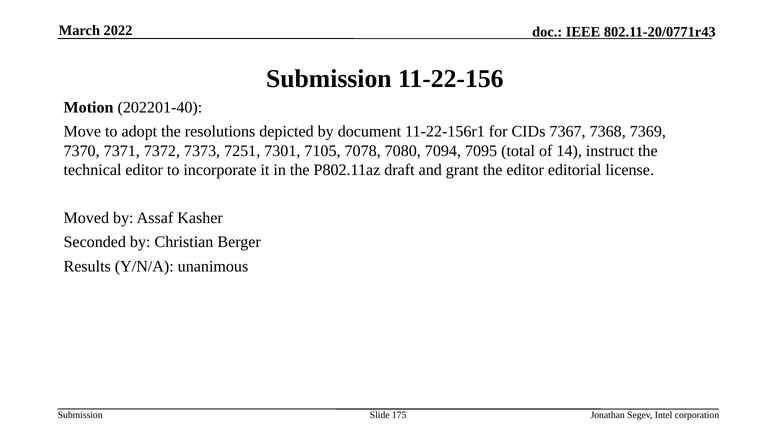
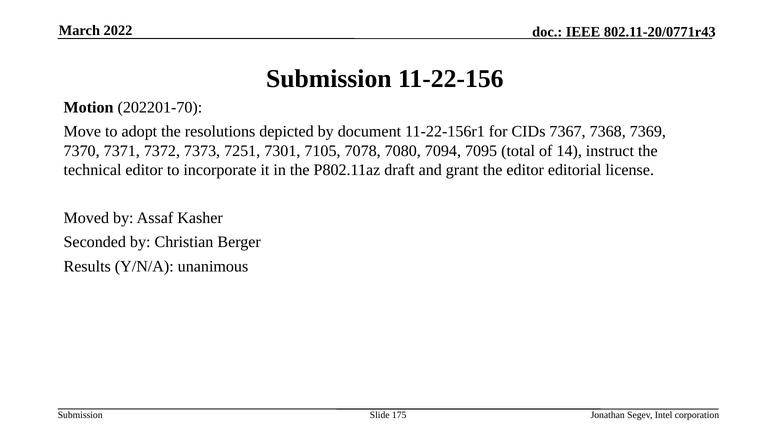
202201-40: 202201-40 -> 202201-70
